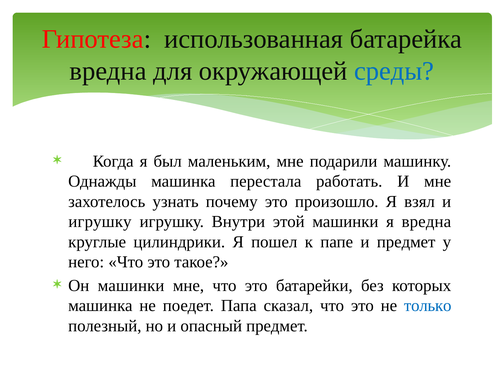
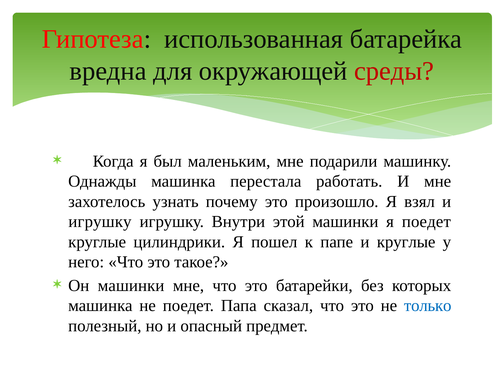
среды colour: blue -> red
я вредна: вредна -> поедет
и предмет: предмет -> круглые
